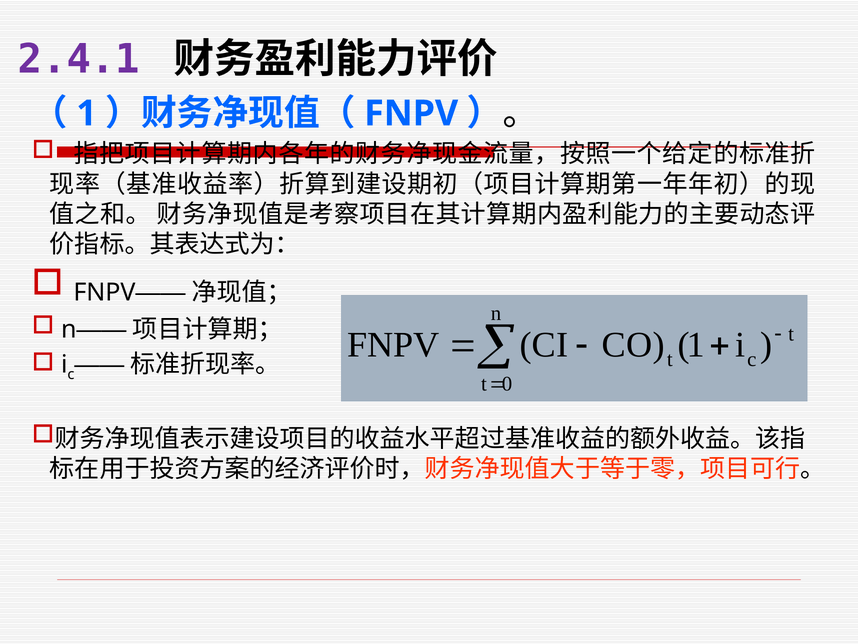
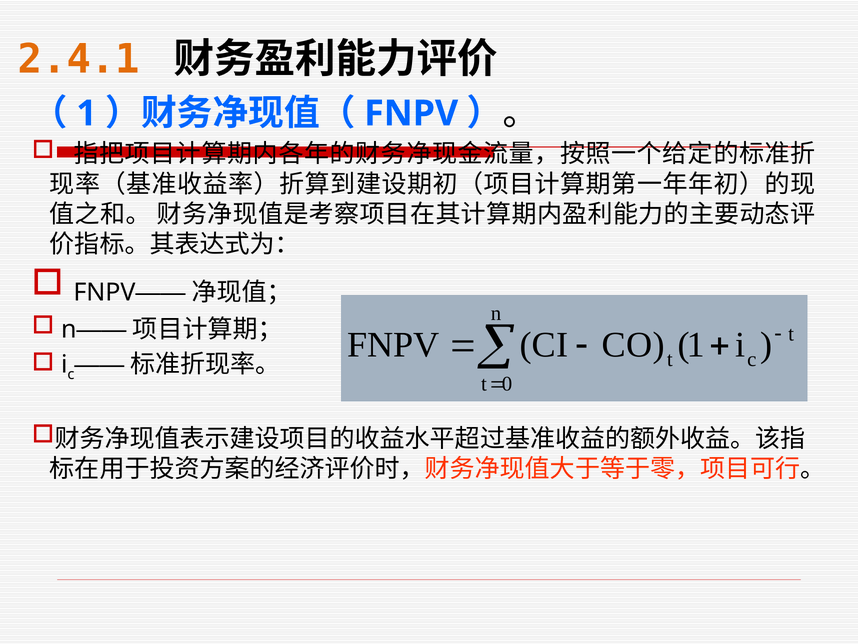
2.4.1 colour: purple -> orange
